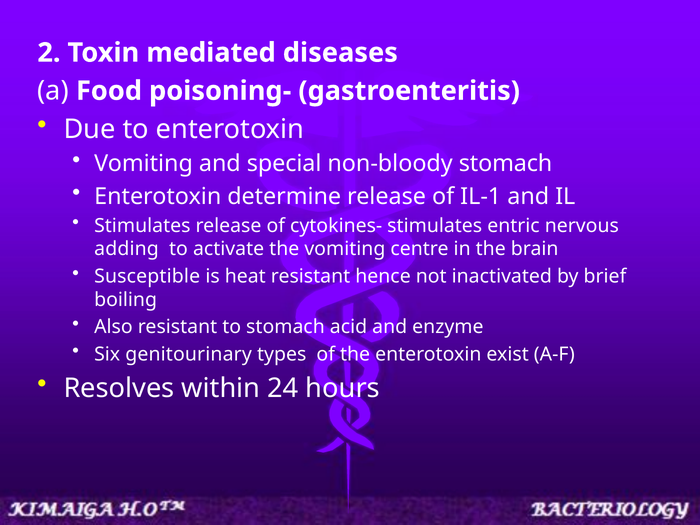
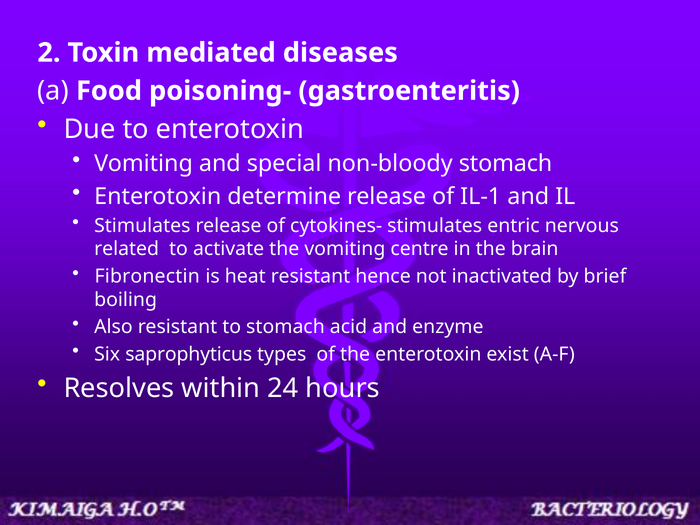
adding: adding -> related
Susceptible: Susceptible -> Fibronectin
genitourinary: genitourinary -> saprophyticus
